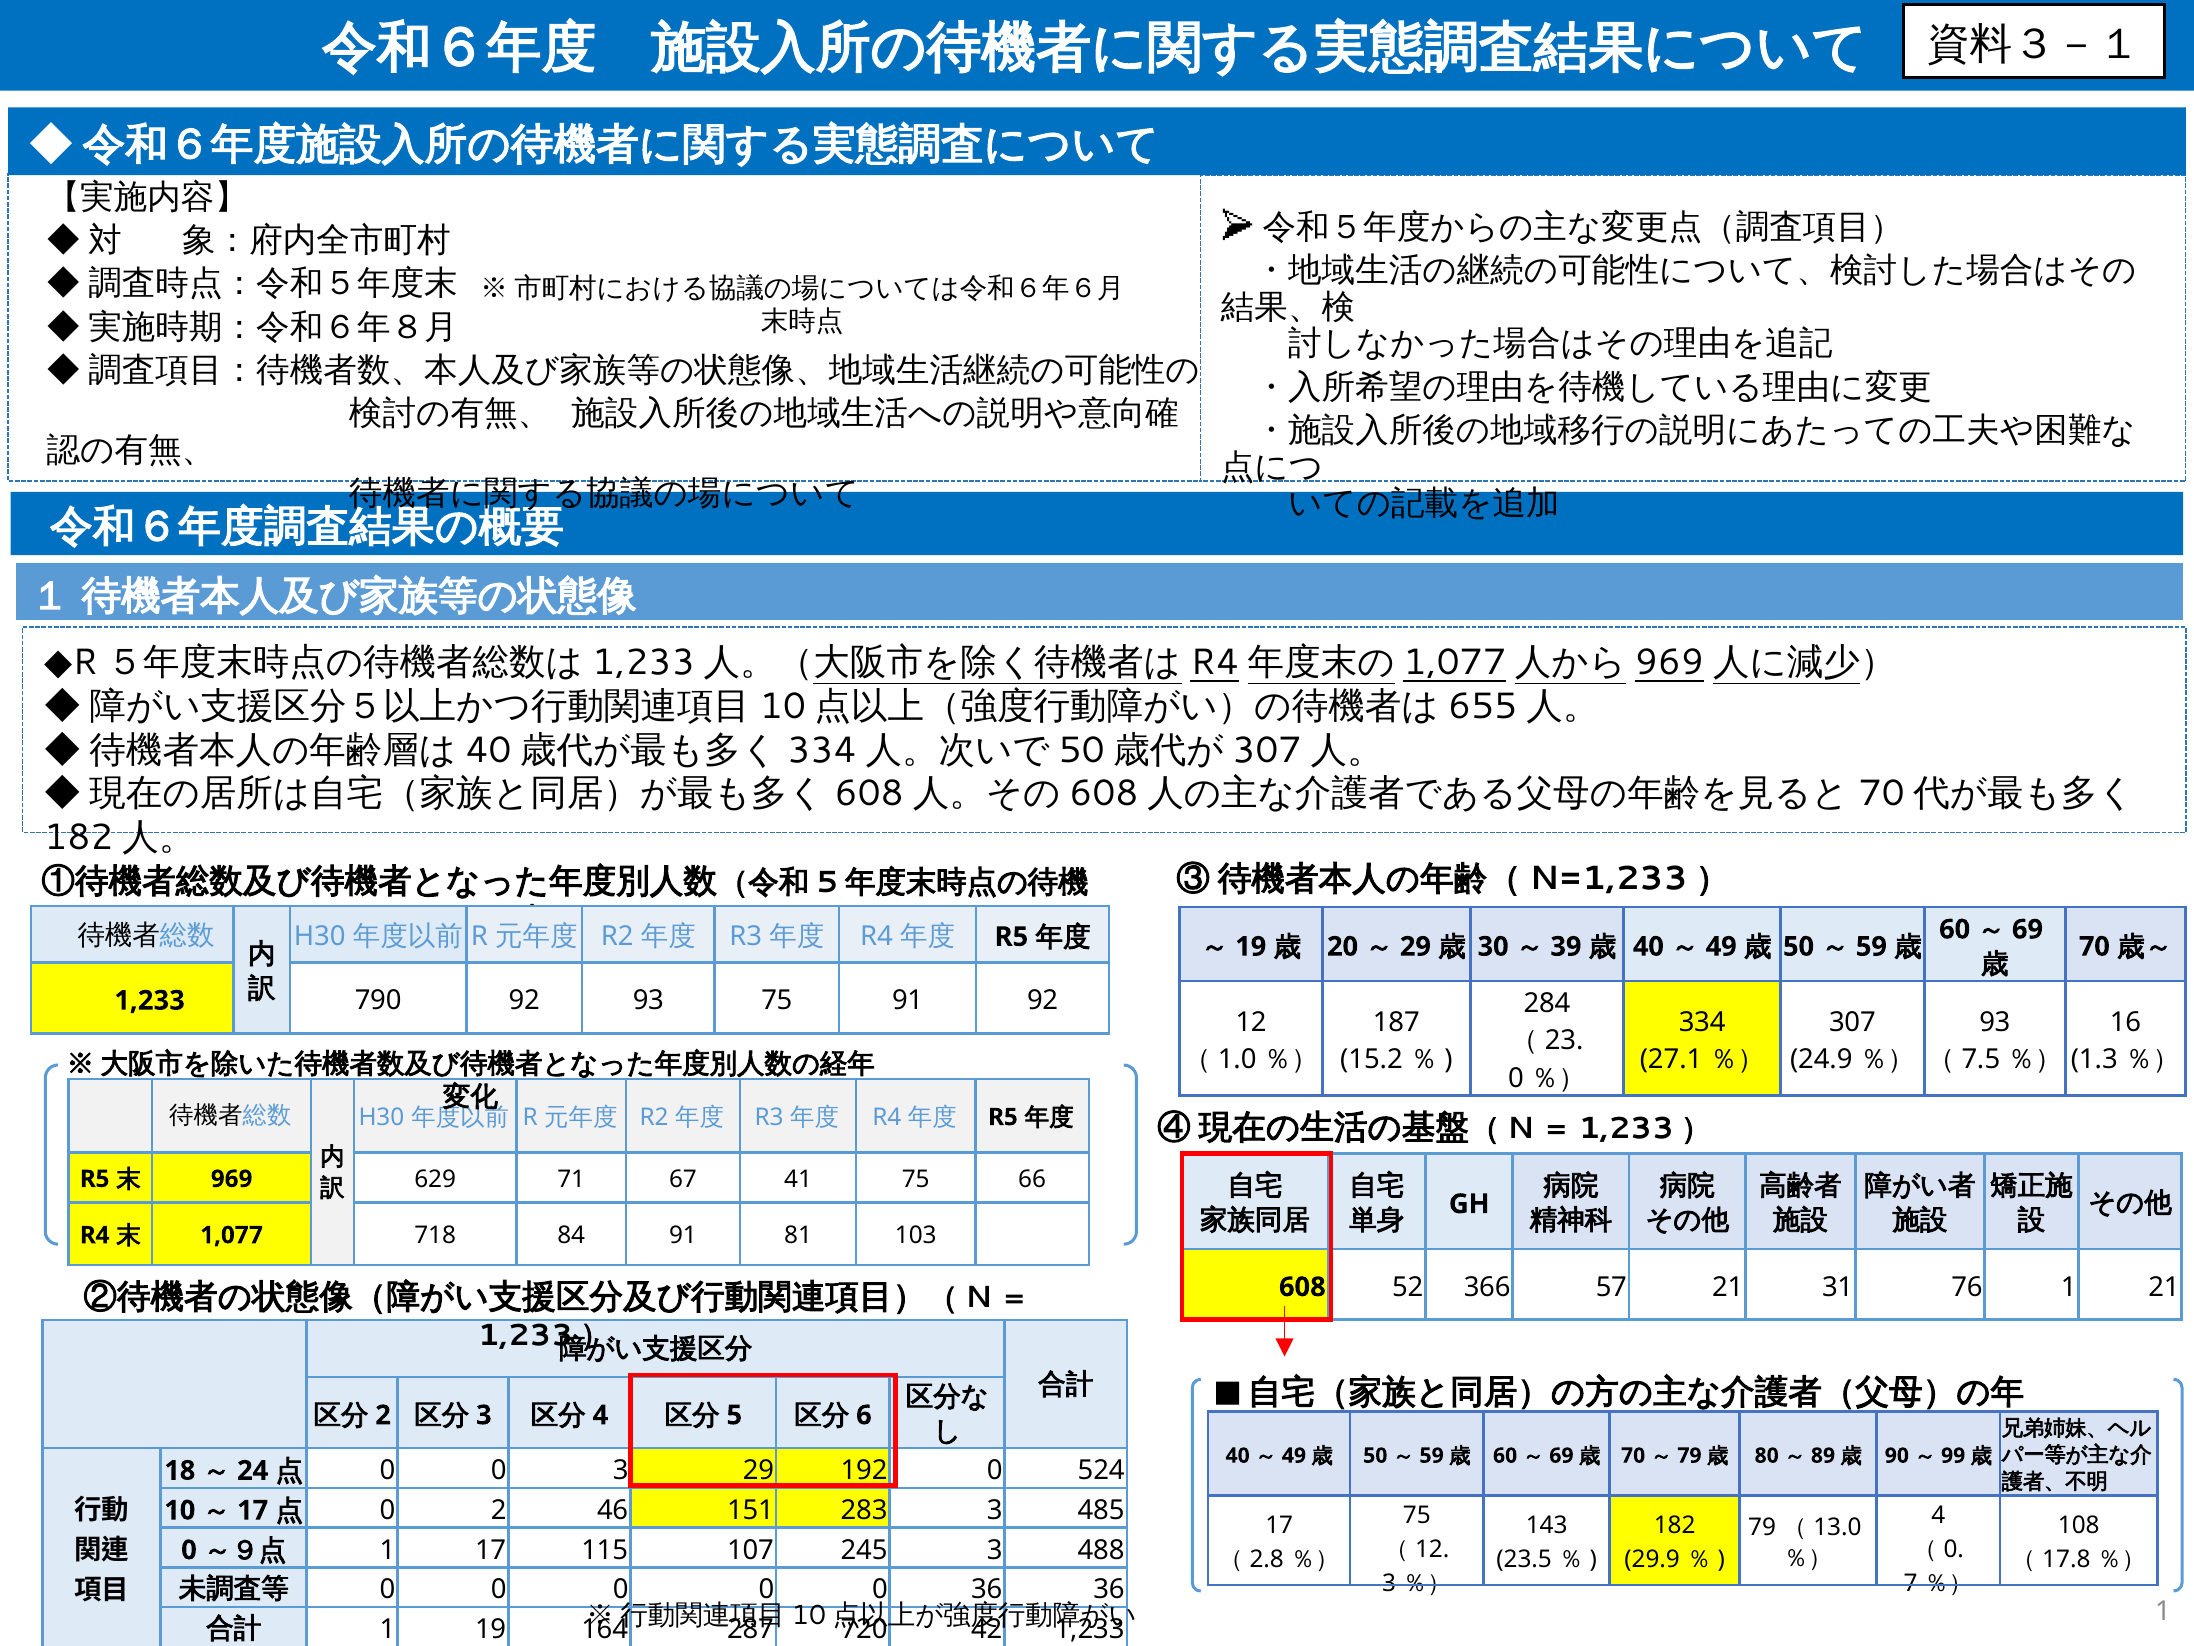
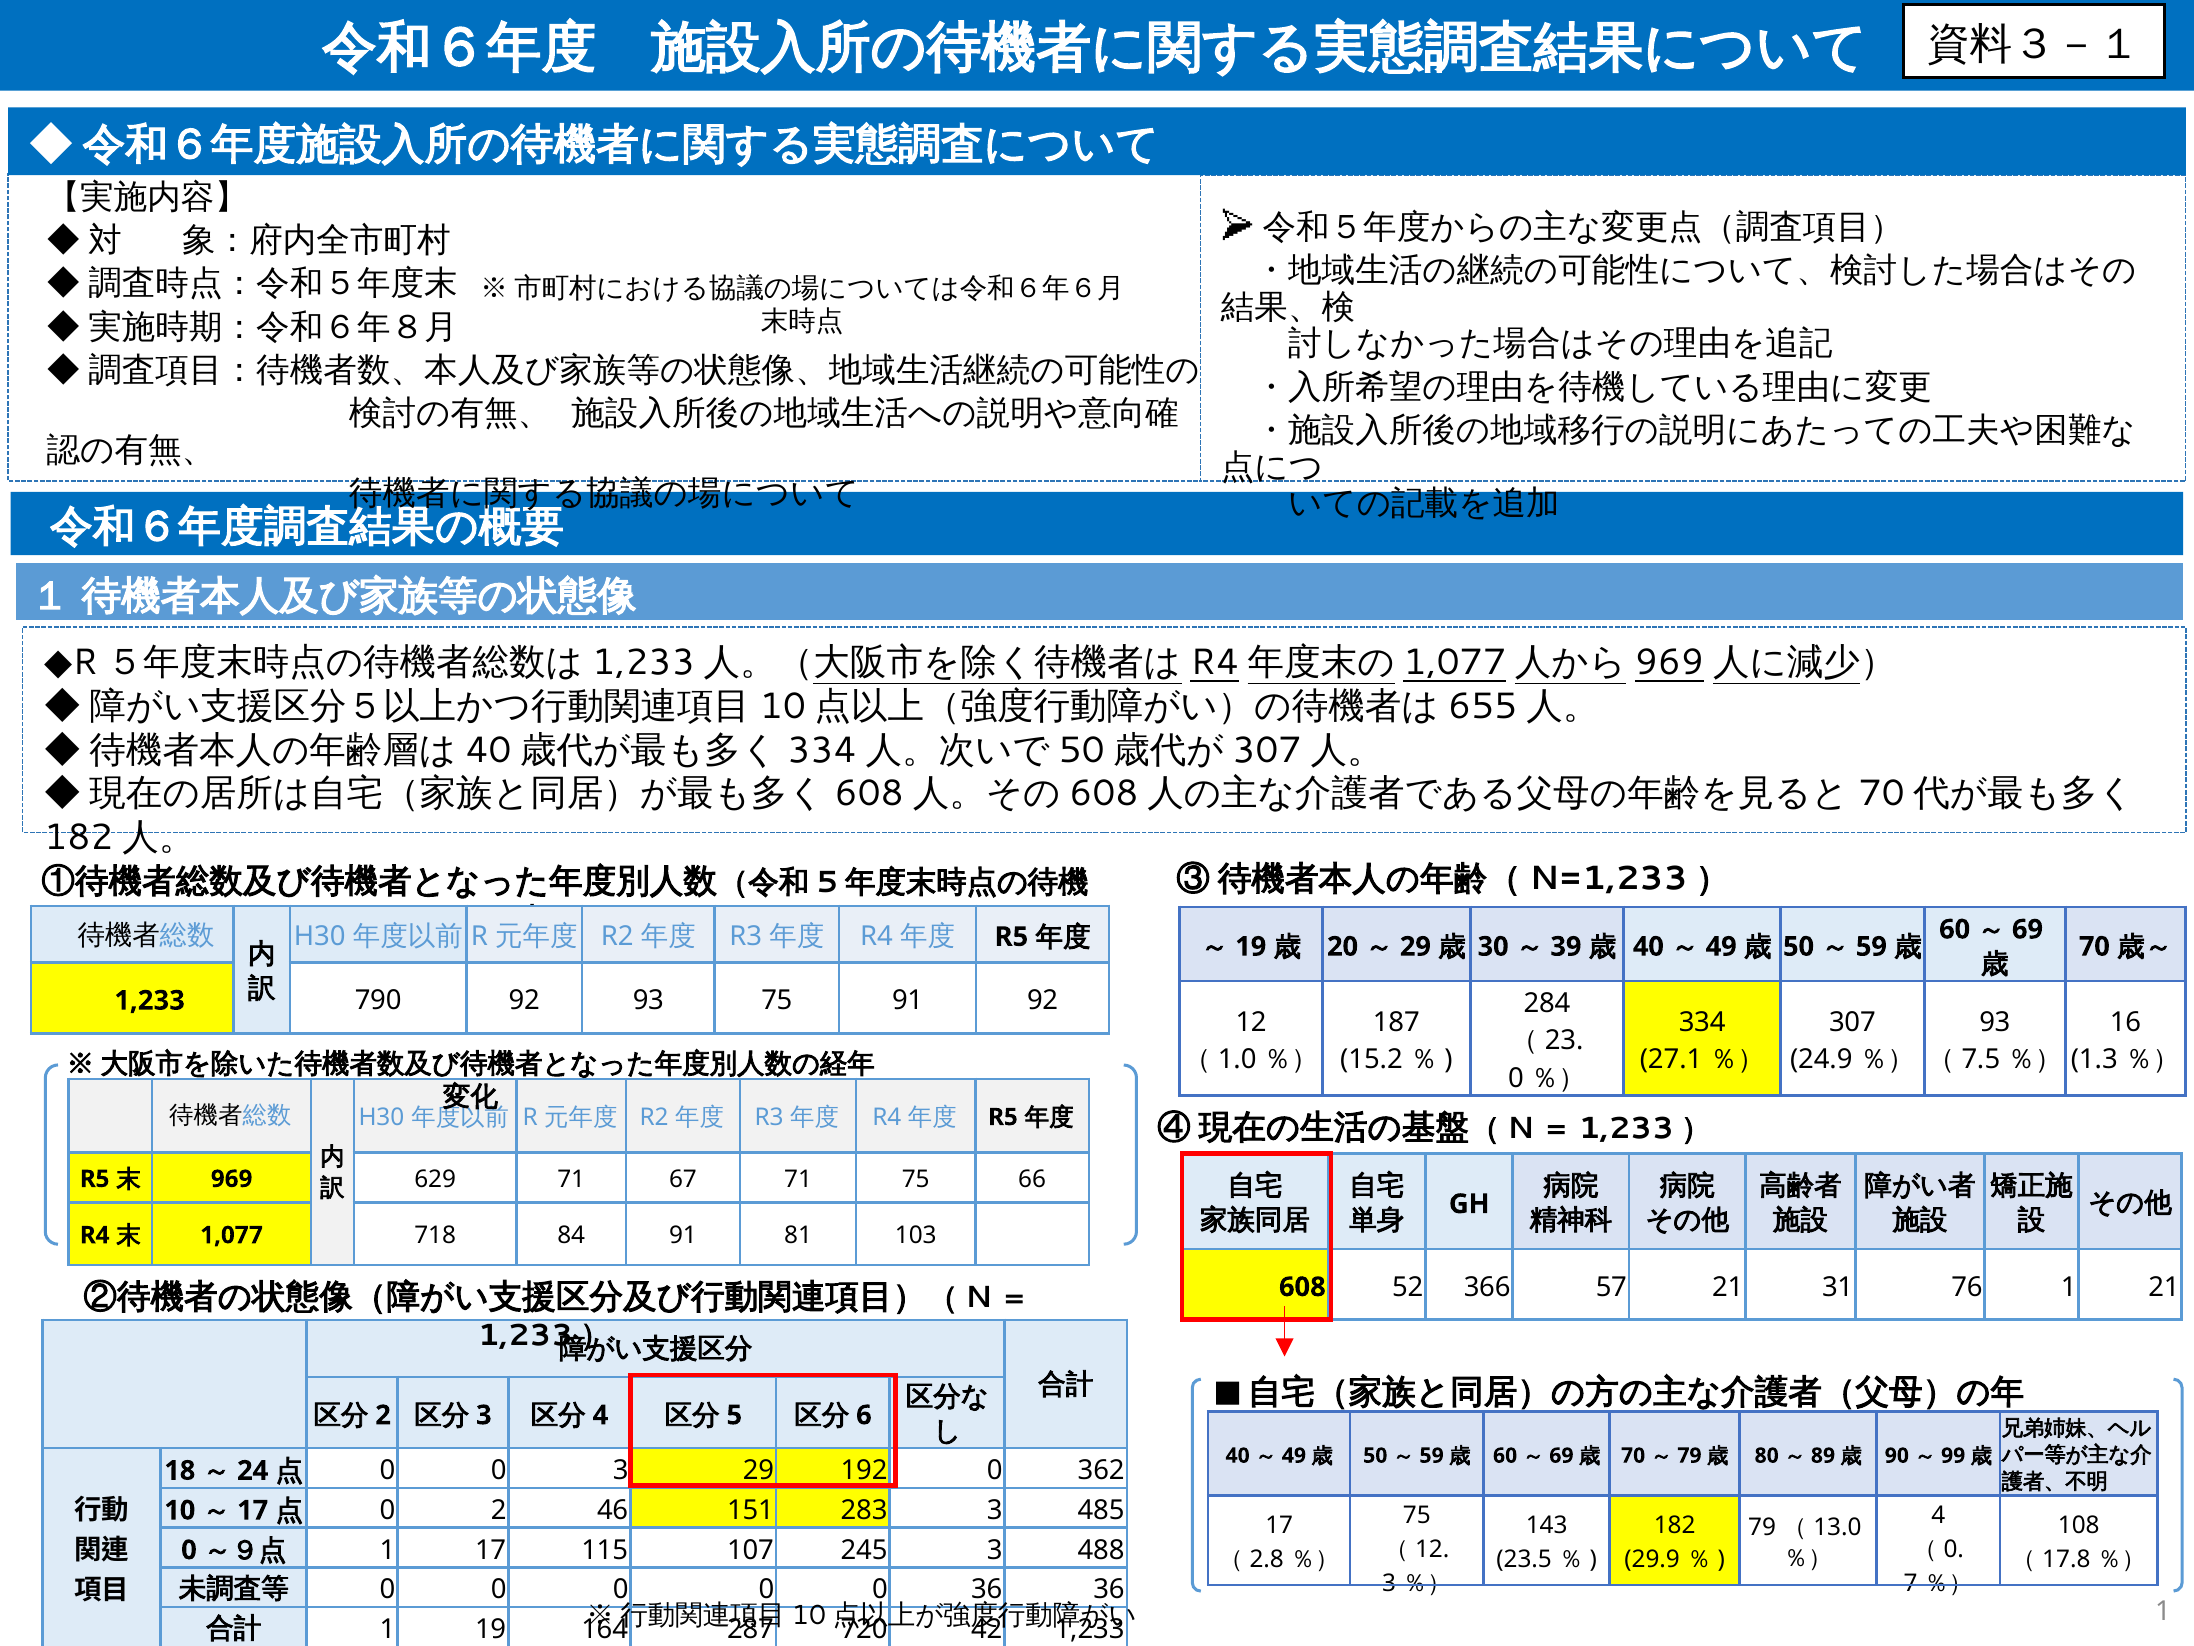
67 41: 41 -> 71
524: 524 -> 362
